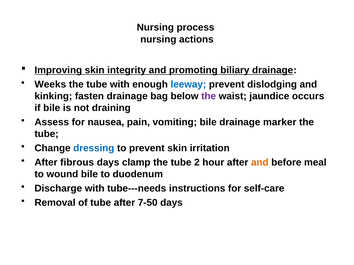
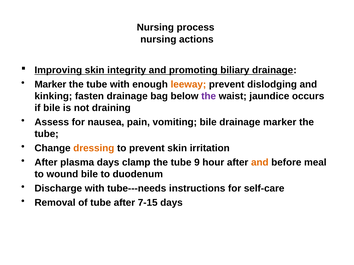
Weeks at (50, 85): Weeks -> Marker
leeway colour: blue -> orange
dressing colour: blue -> orange
fibrous: fibrous -> plasma
2: 2 -> 9
7-50: 7-50 -> 7-15
